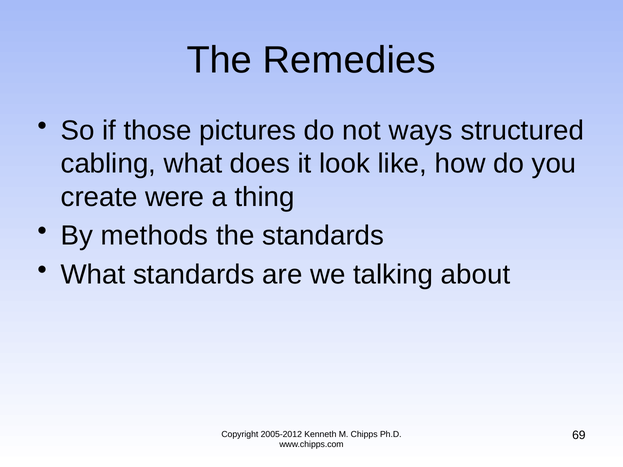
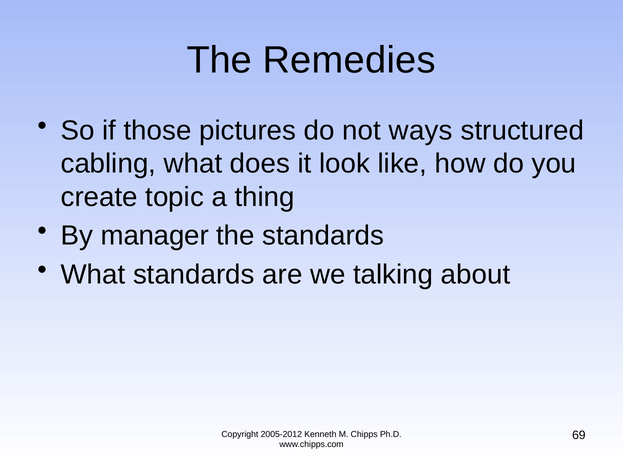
were: were -> topic
methods: methods -> manager
